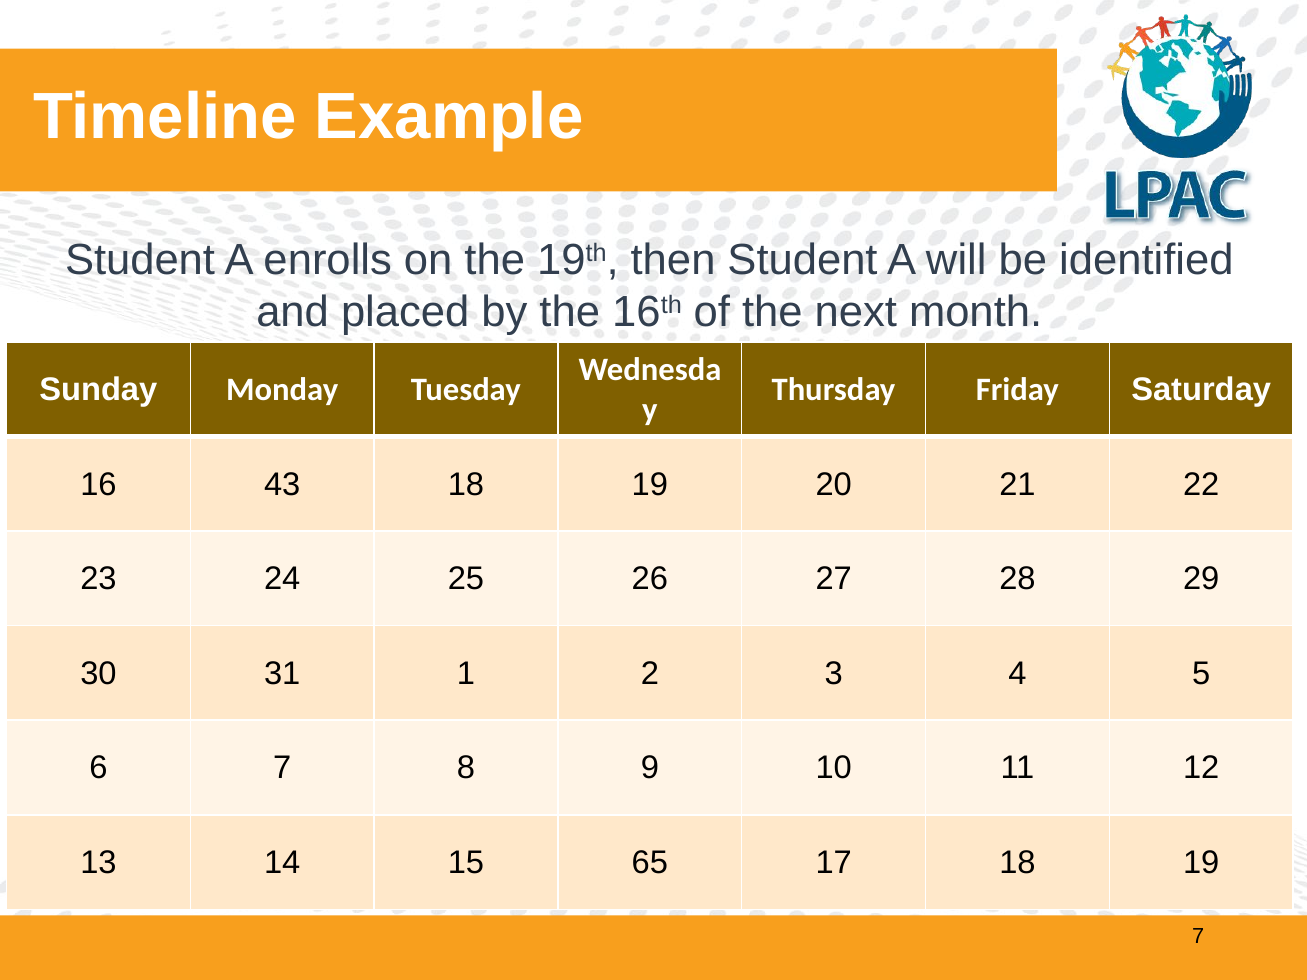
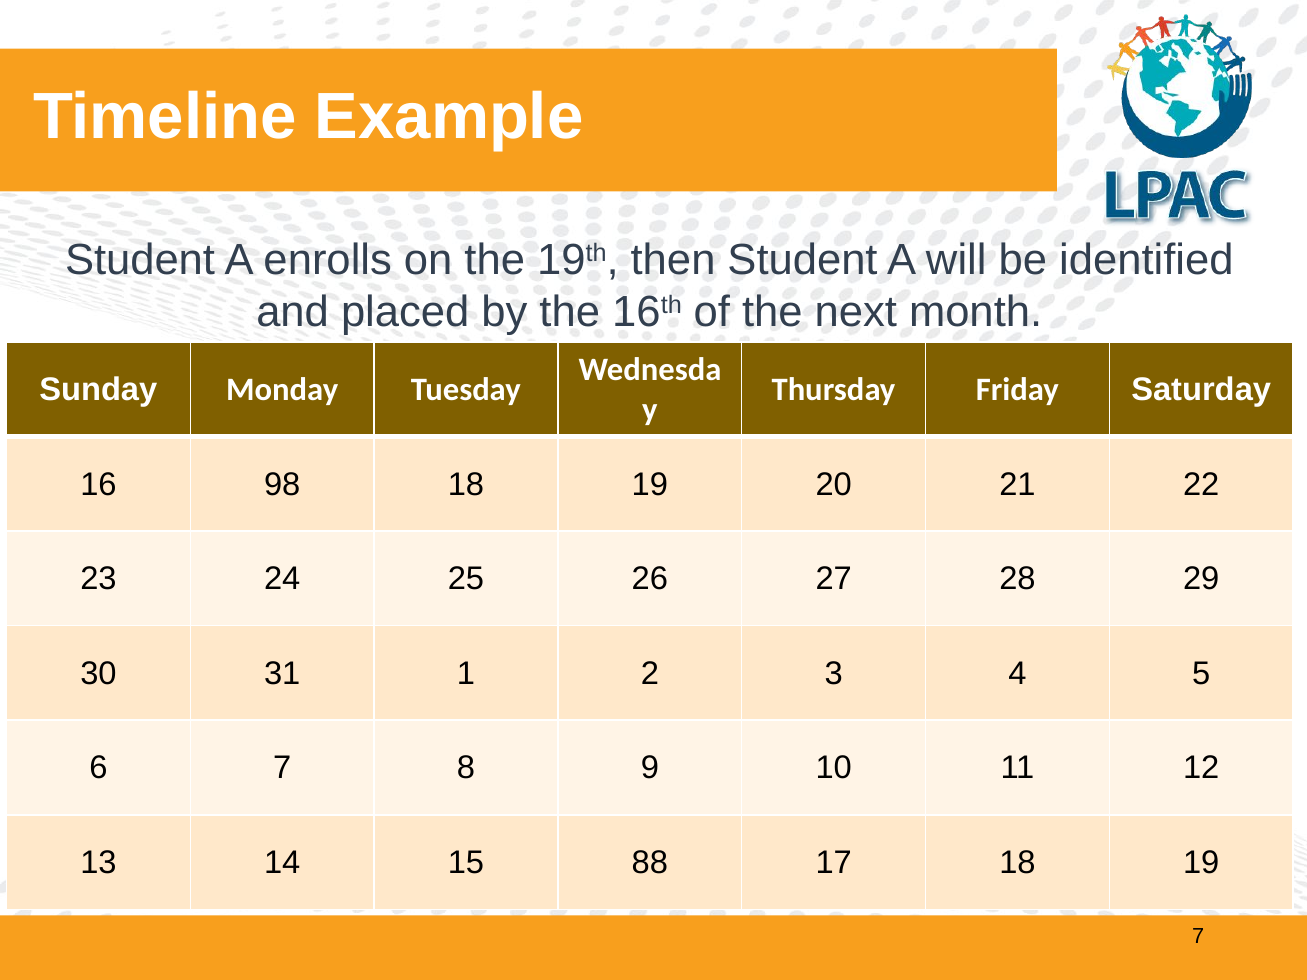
43: 43 -> 98
65: 65 -> 88
